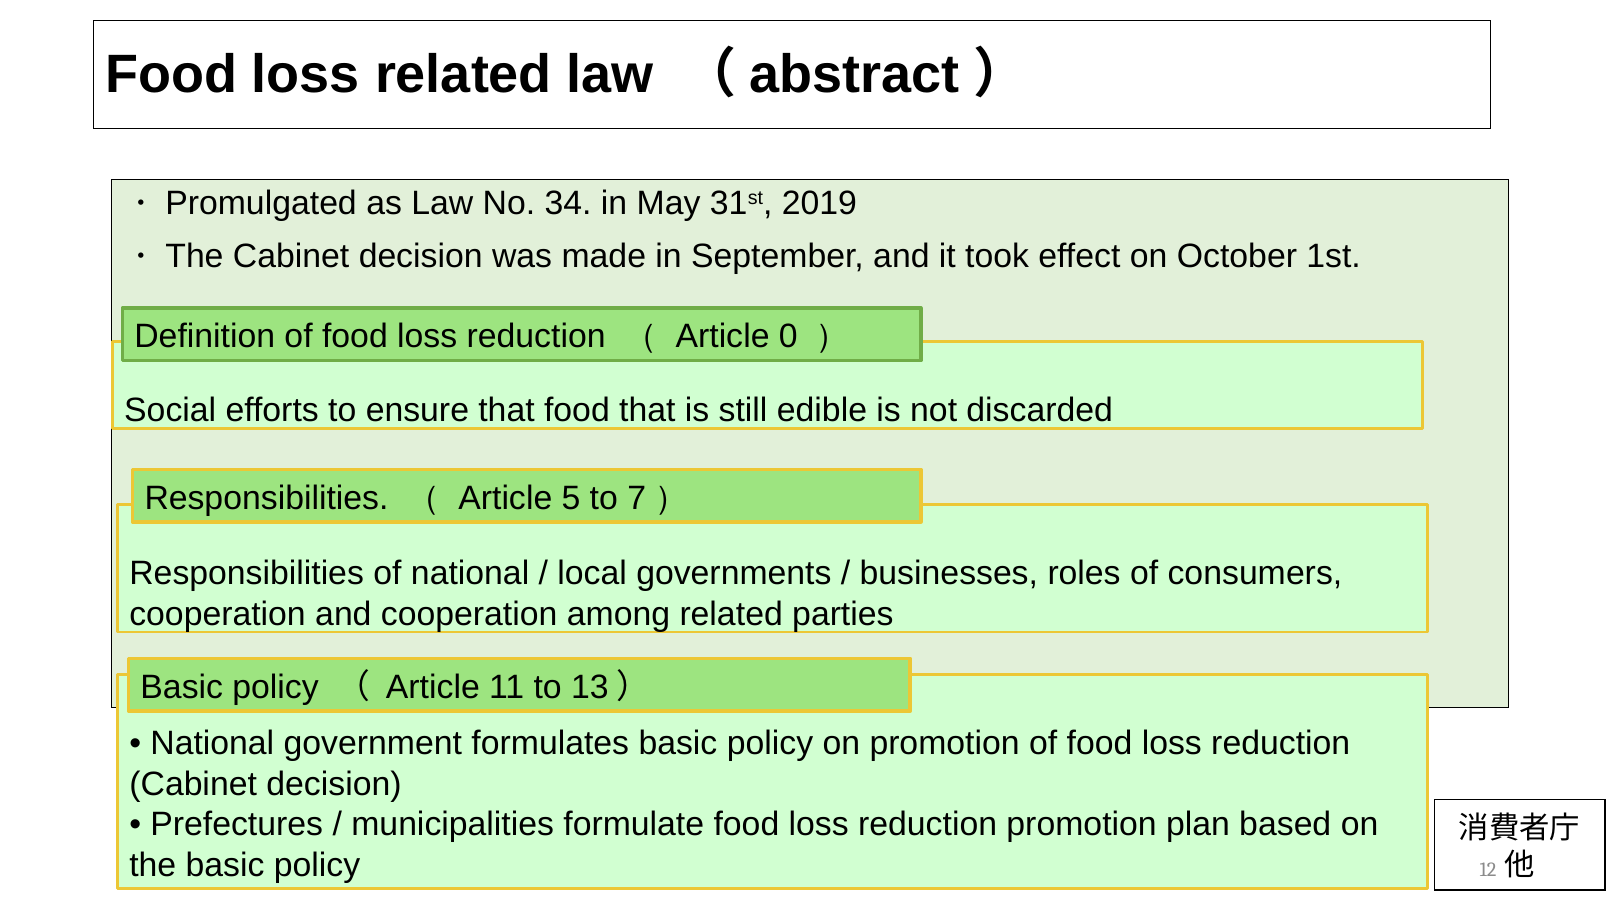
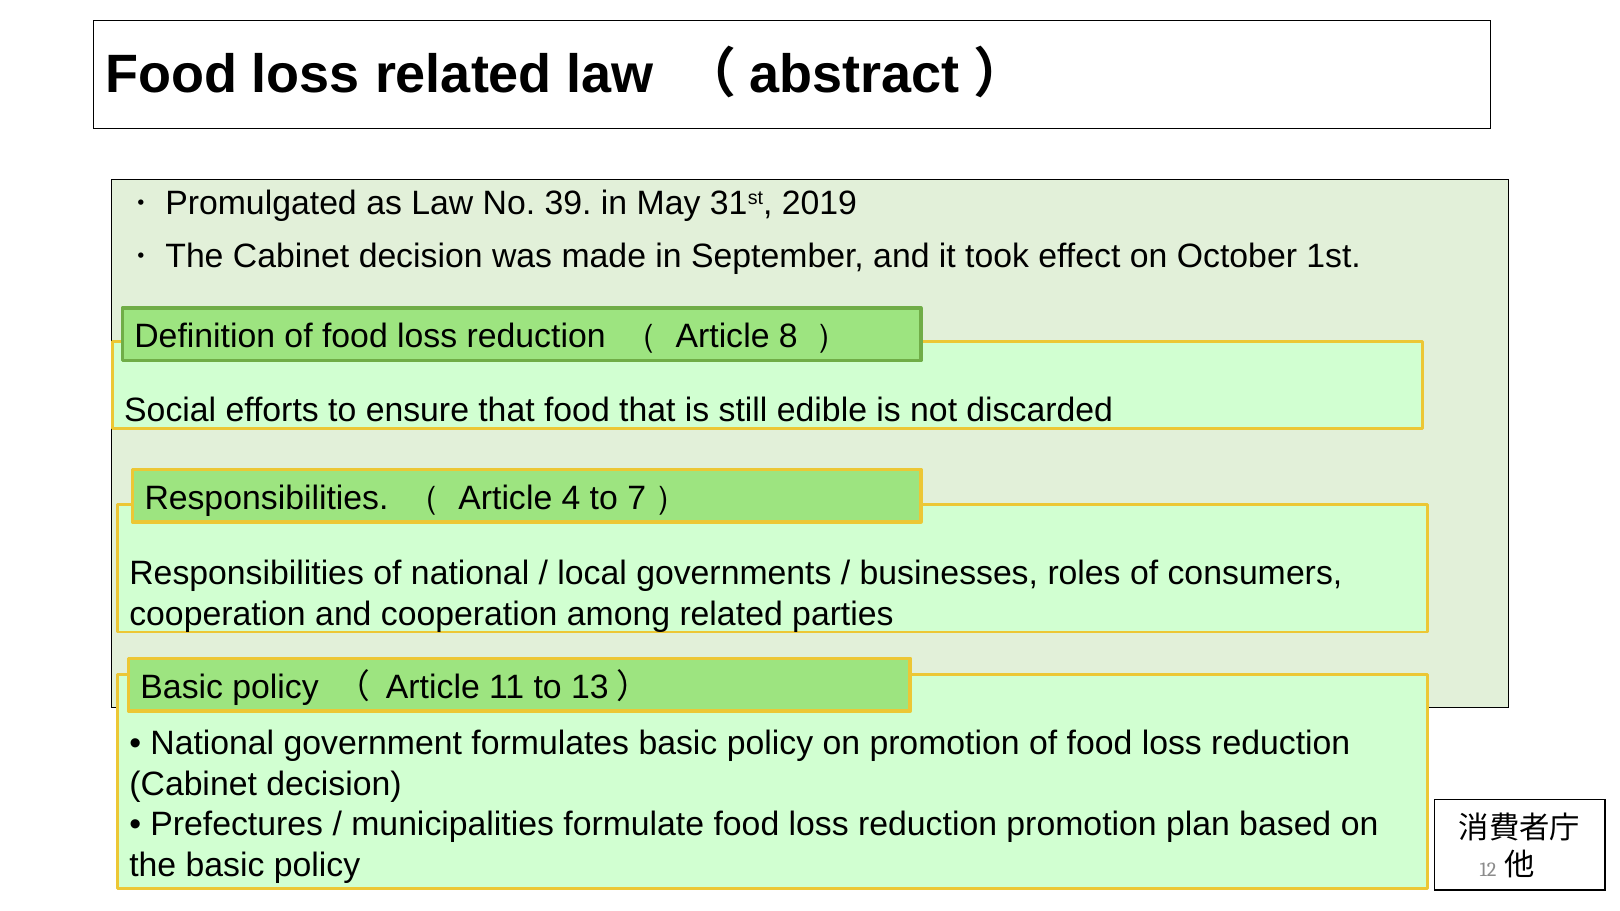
34: 34 -> 39
0: 0 -> 8
5: 5 -> 4
